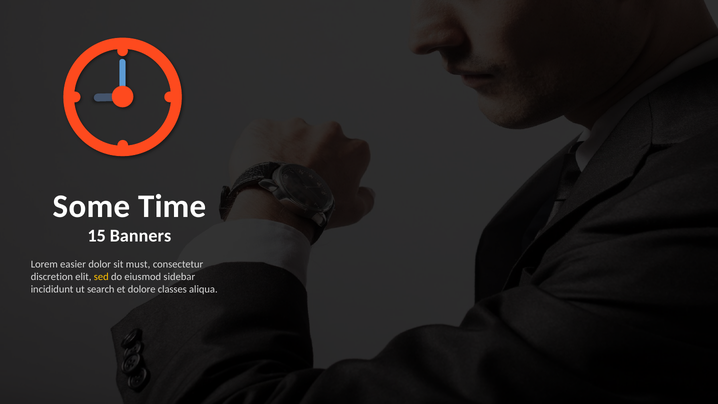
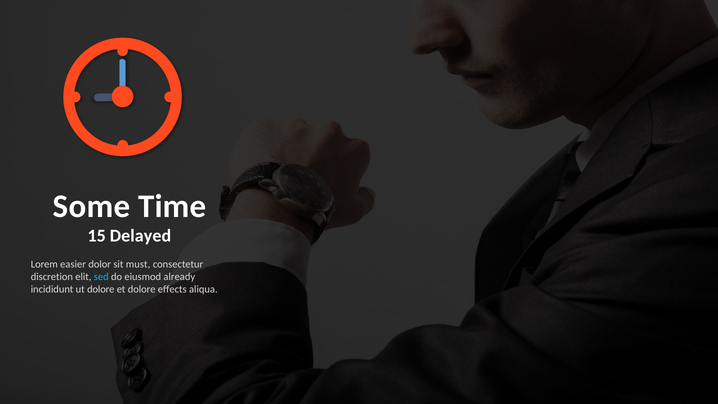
Banners: Banners -> Delayed
sed colour: yellow -> light blue
sidebar: sidebar -> already
ut search: search -> dolore
classes: classes -> effects
